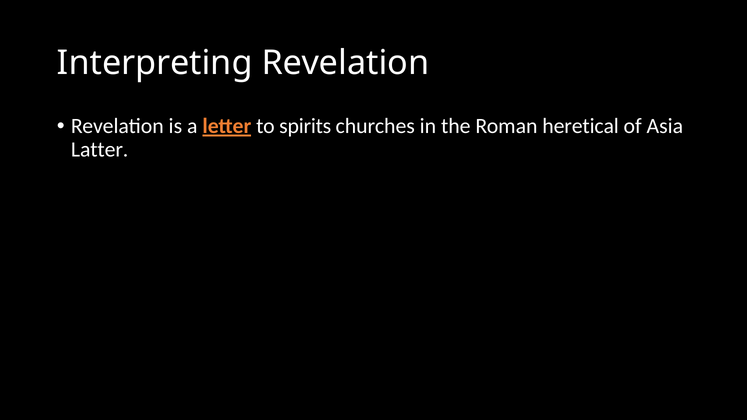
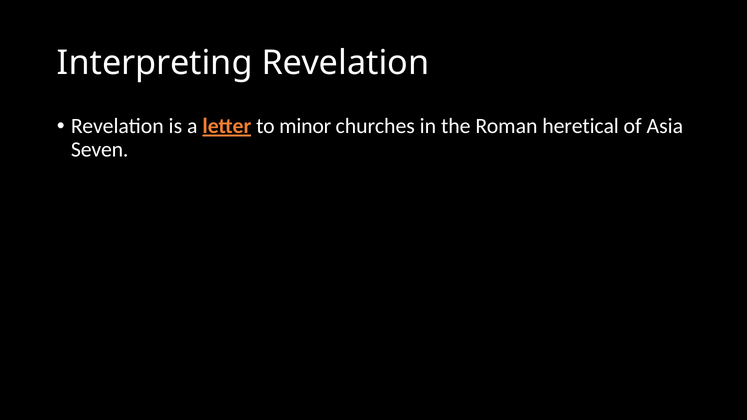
spirits: spirits -> minor
Latter: Latter -> Seven
